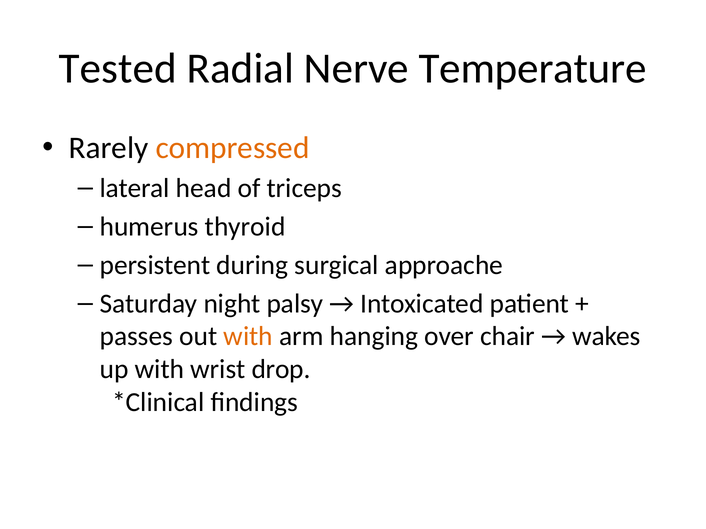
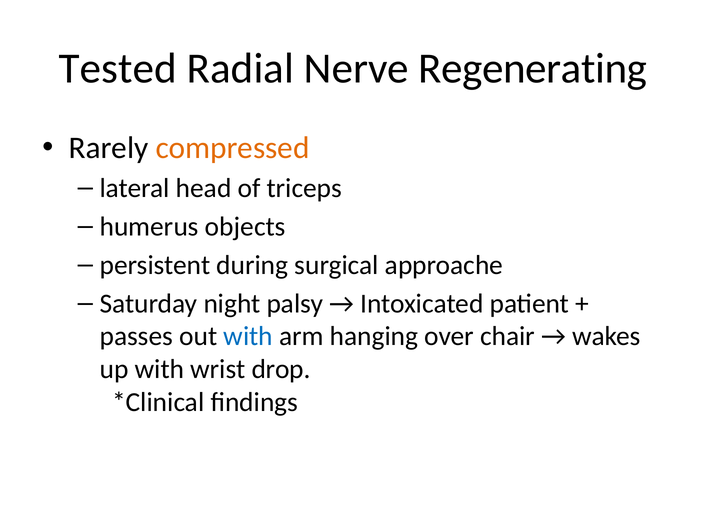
Temperature: Temperature -> Regenerating
thyroid: thyroid -> objects
with at (248, 337) colour: orange -> blue
